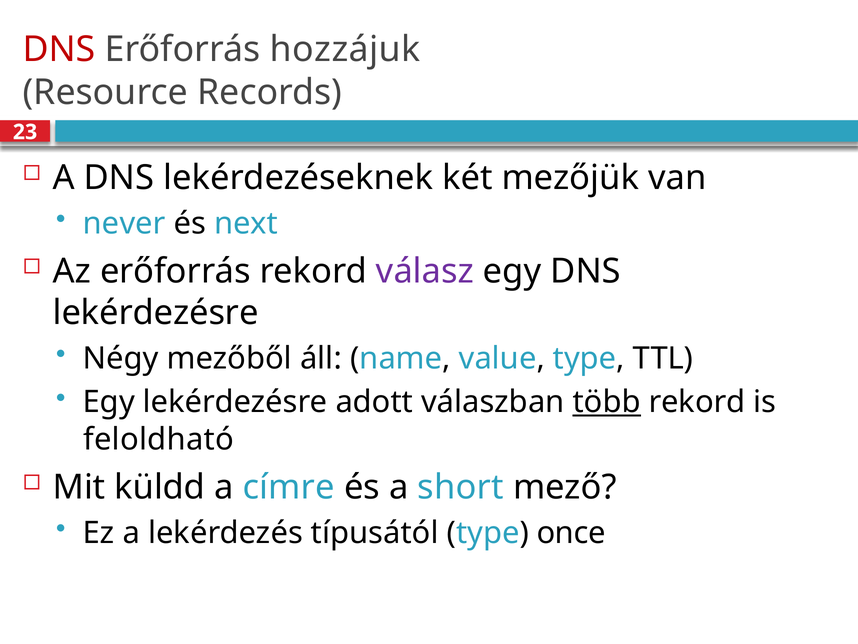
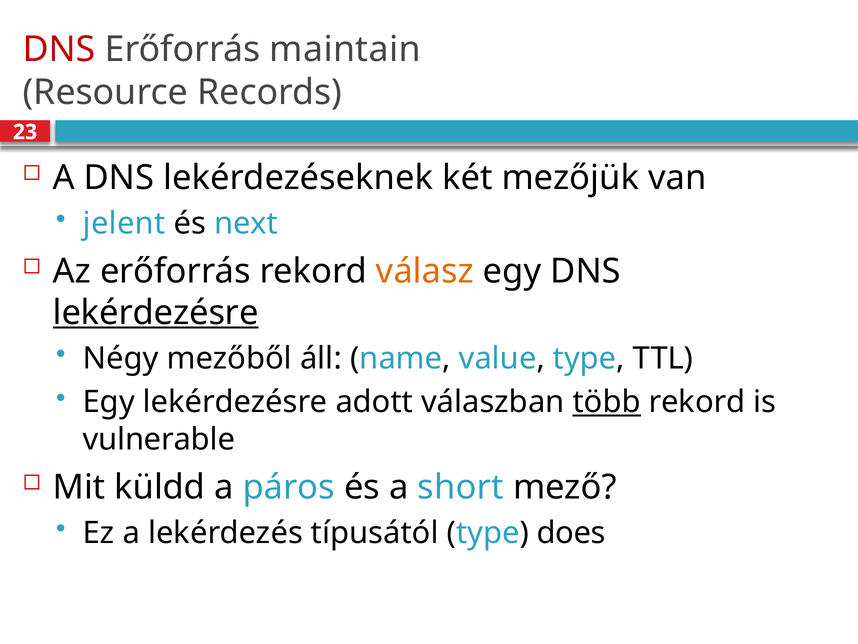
hozzájuk: hozzájuk -> maintain
never: never -> jelent
válasz colour: purple -> orange
lekérdezésre at (156, 313) underline: none -> present
feloldható: feloldható -> vulnerable
címre: címre -> páros
once: once -> does
